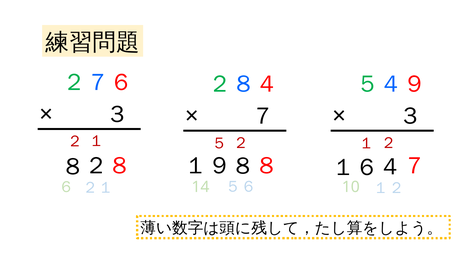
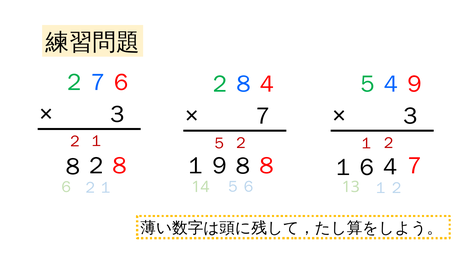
10: 10 -> 13
